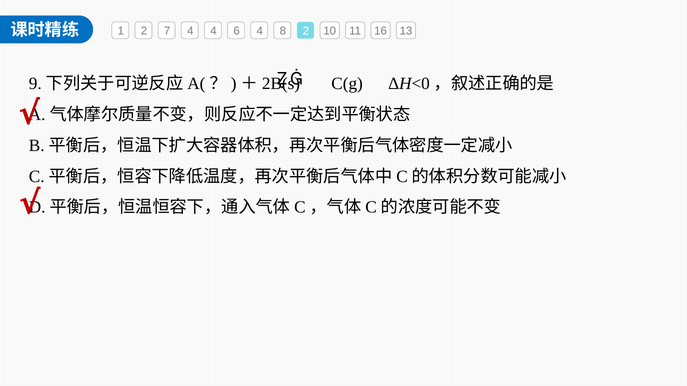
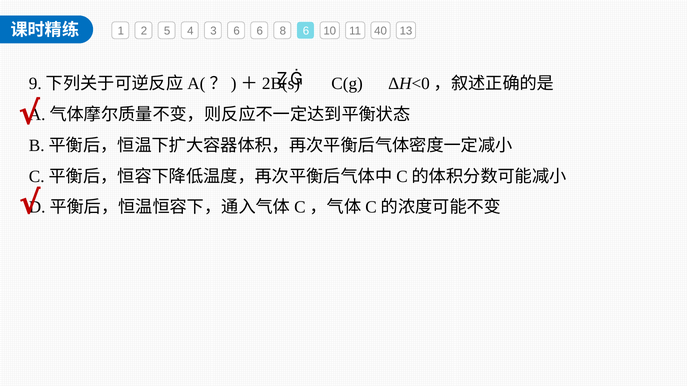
7: 7 -> 5
4 4: 4 -> 3
6 4: 4 -> 6
8 2: 2 -> 6
16: 16 -> 40
